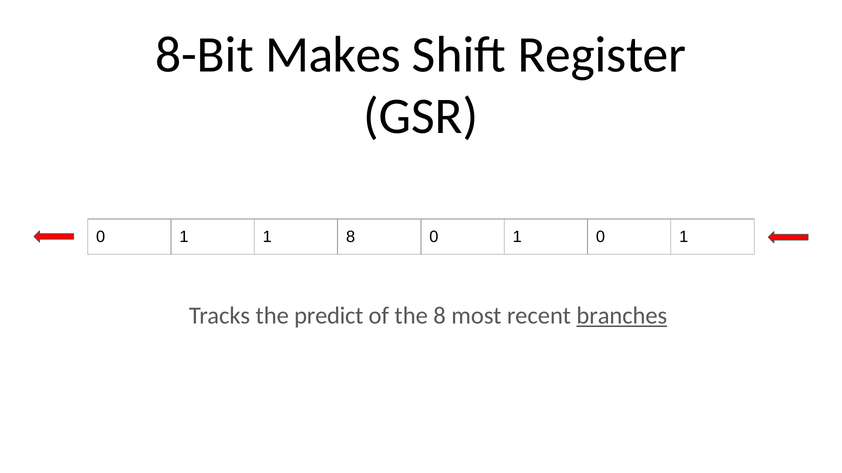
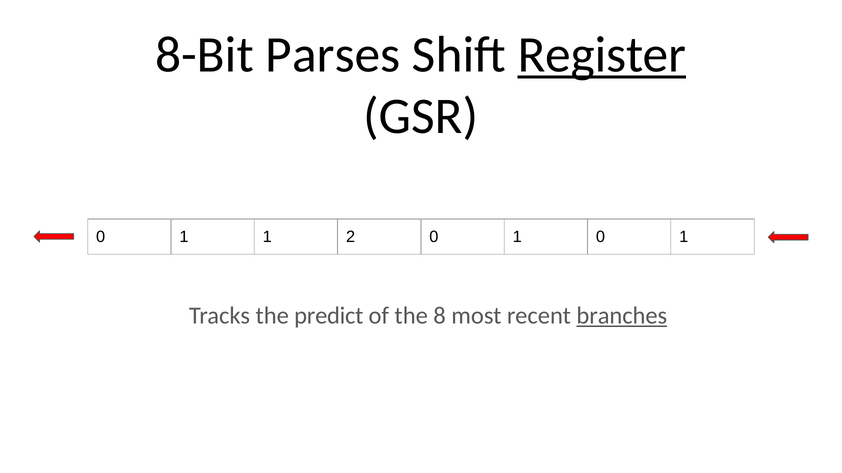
Makes: Makes -> Parses
Register underline: none -> present
1 8: 8 -> 2
